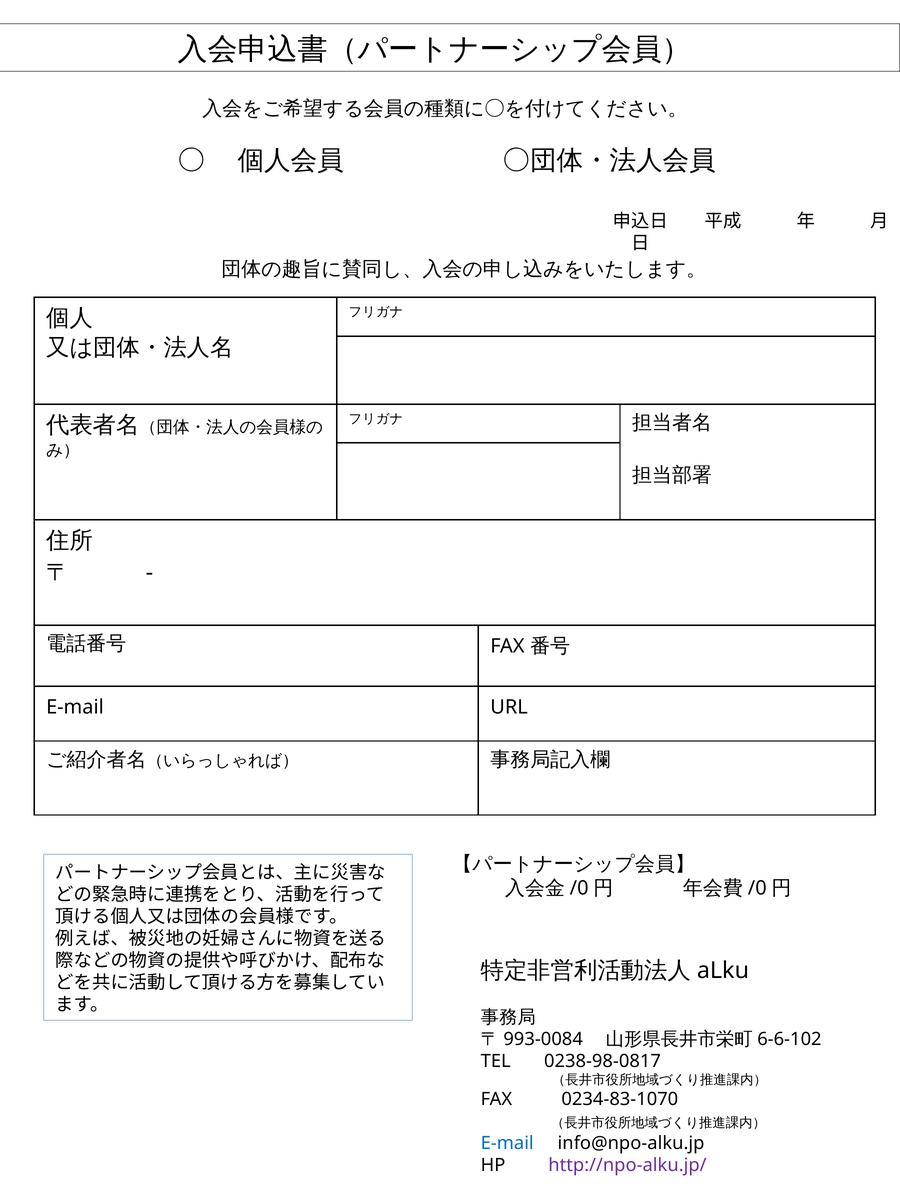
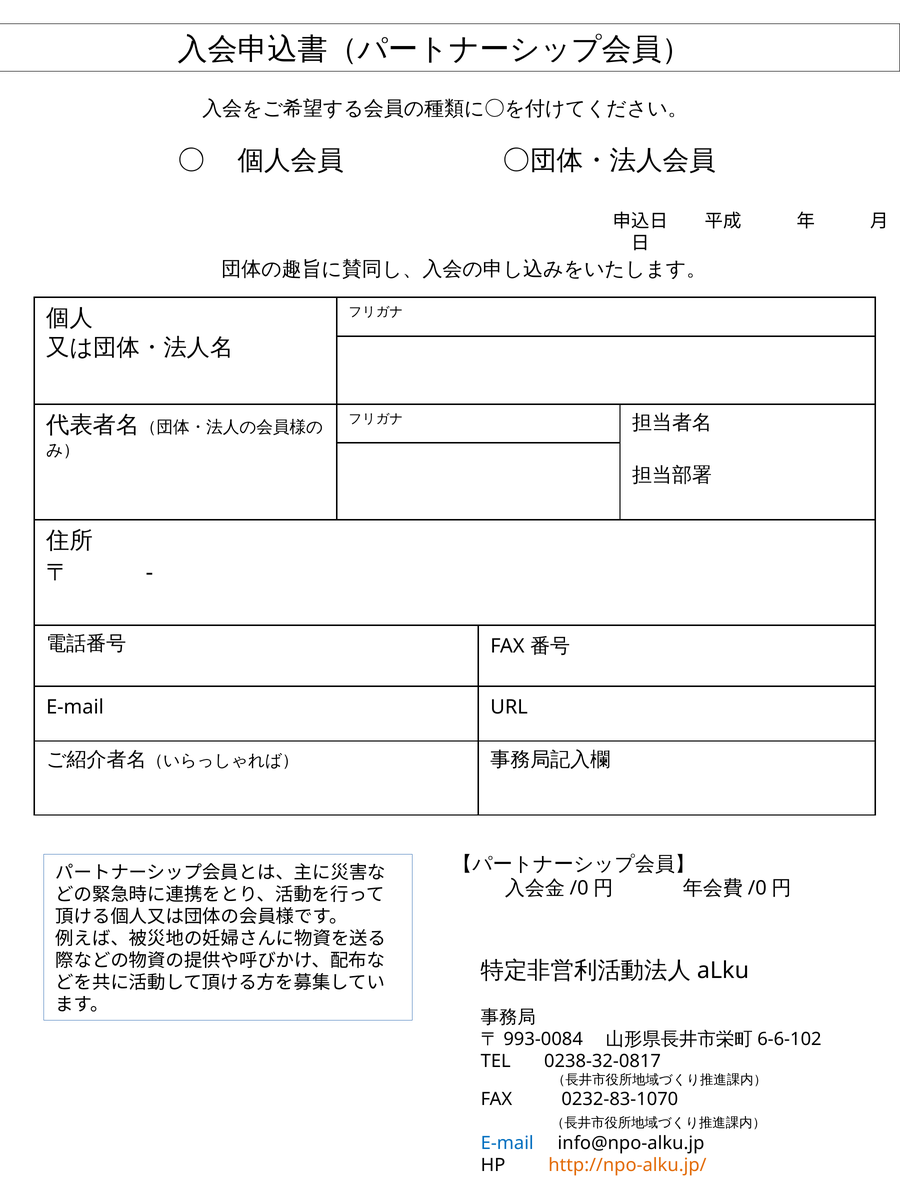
0238-98-0817: 0238-98-0817 -> 0238-32-0817
0234-83-1070: 0234-83-1070 -> 0232-83-1070
http://npo-alku.jp/ colour: purple -> orange
